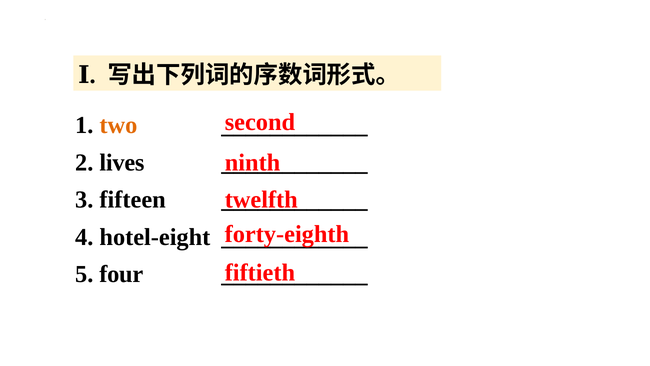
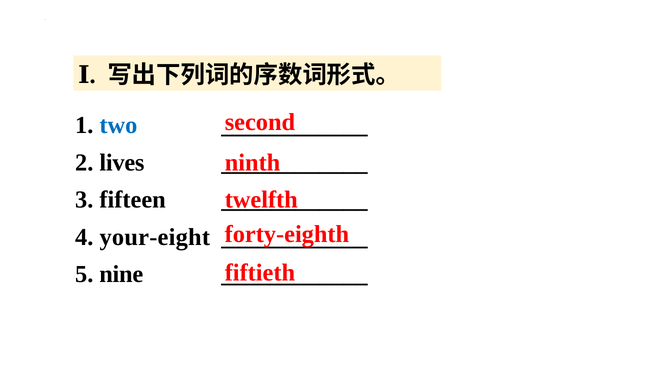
two colour: orange -> blue
hotel-eight: hotel-eight -> your-eight
four: four -> nine
